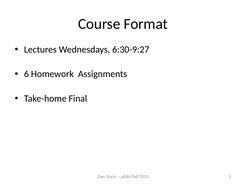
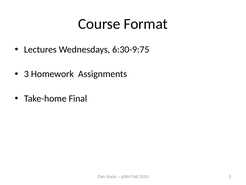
6:30-9:27: 6:30-9:27 -> 6:30-9:75
6: 6 -> 3
